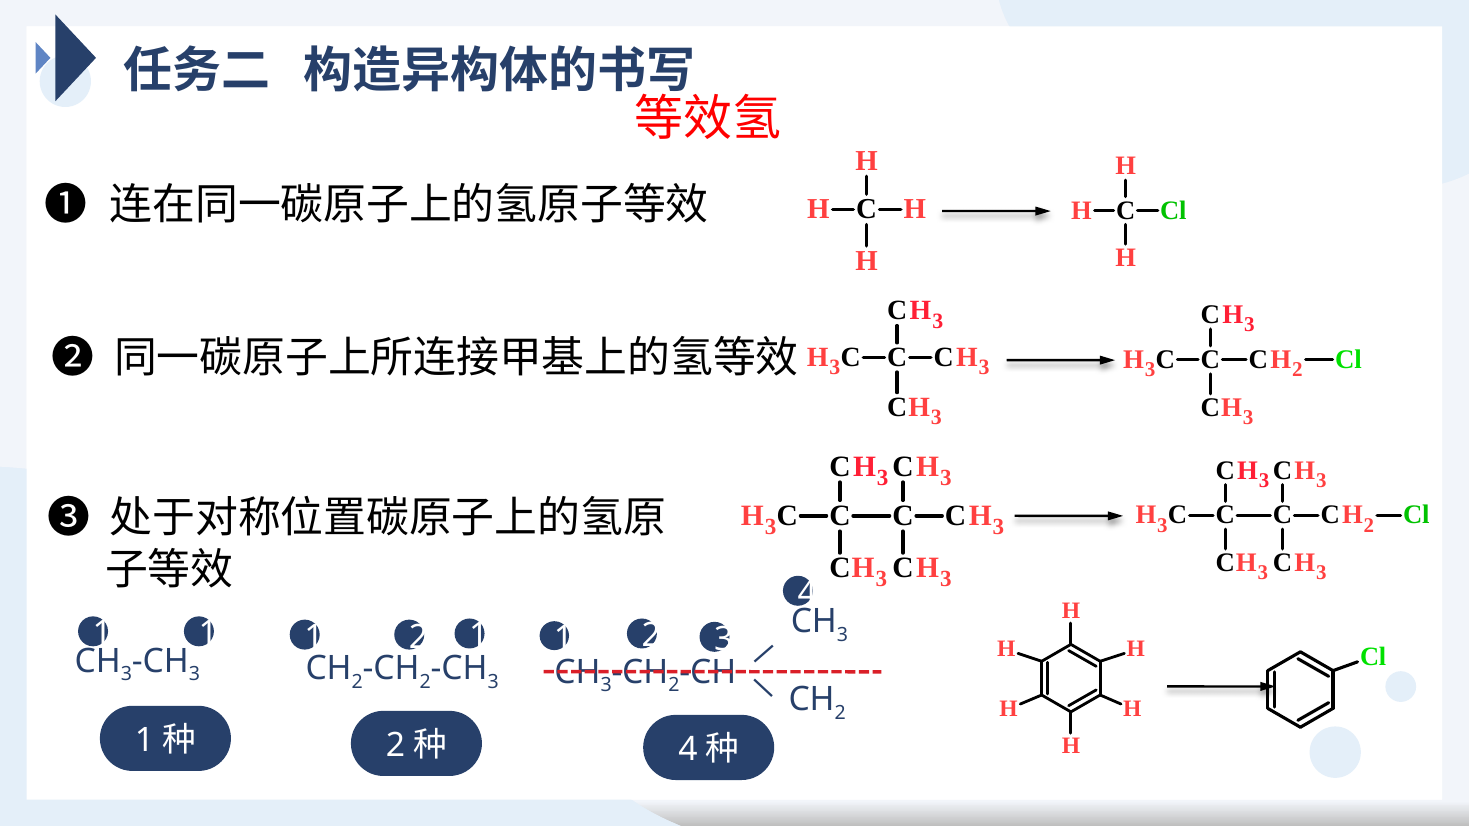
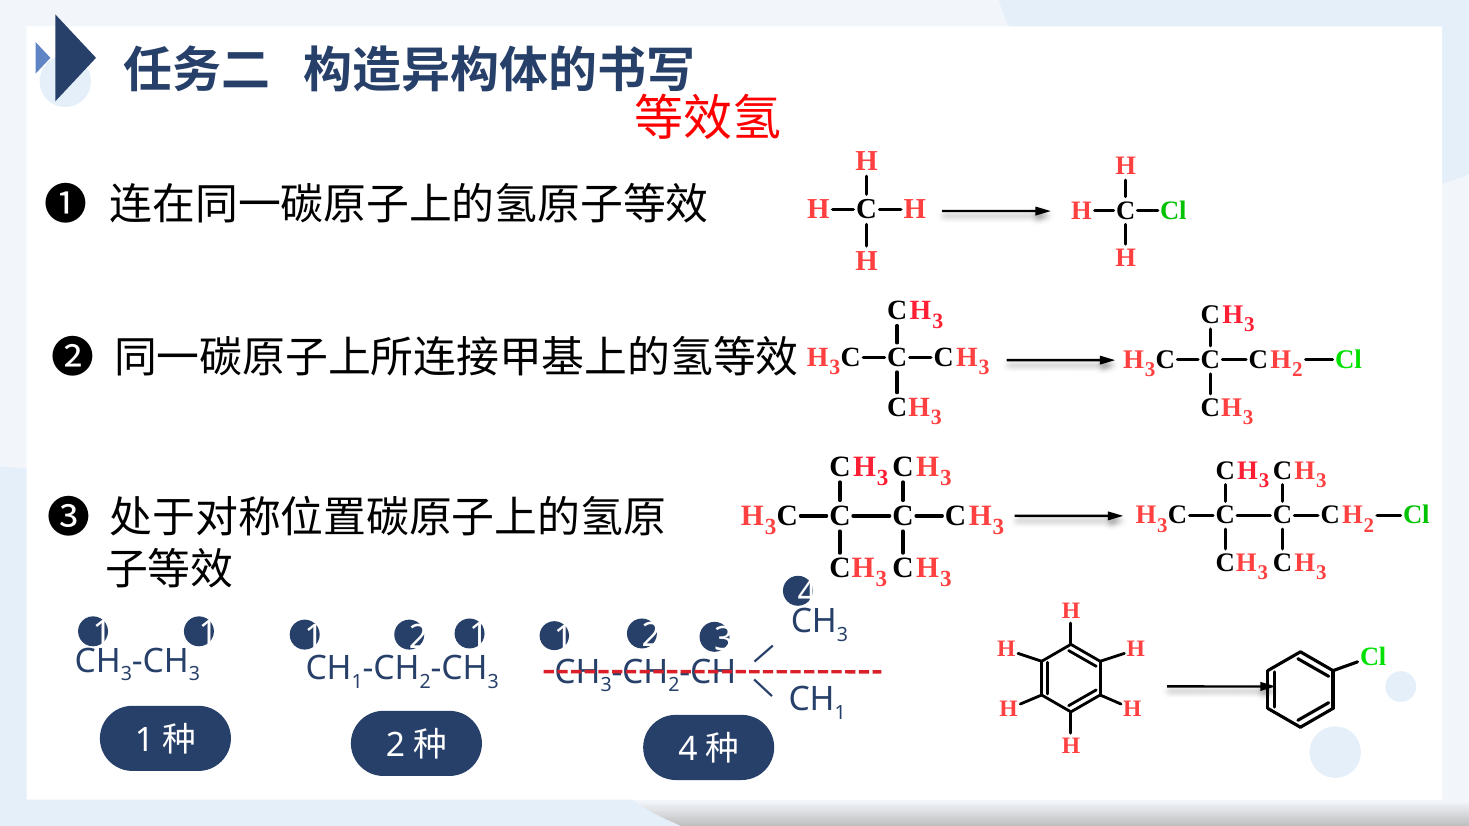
2 at (357, 682): 2 -> 1
2 at (840, 713): 2 -> 1
